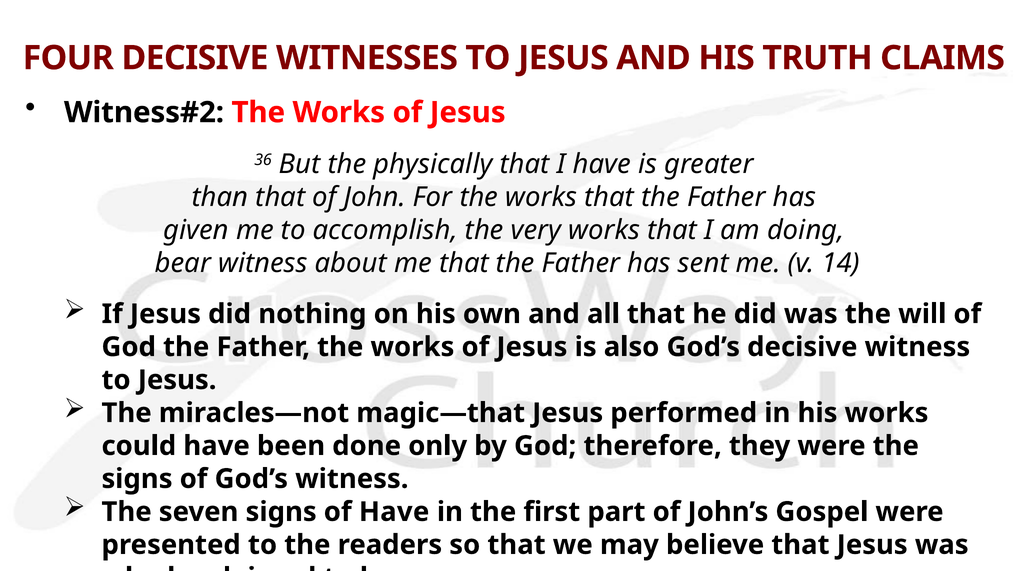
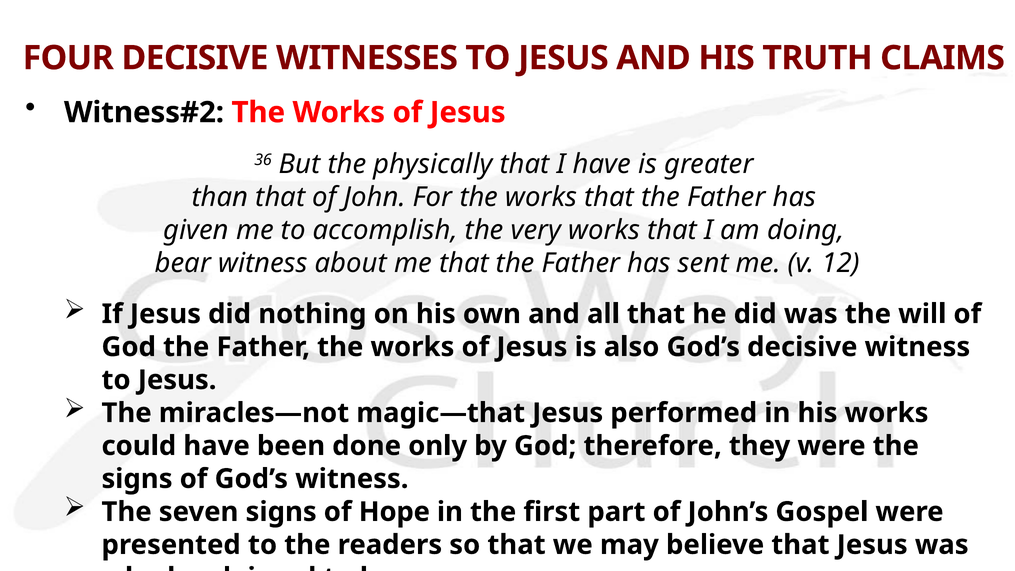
14: 14 -> 12
of Have: Have -> Hope
